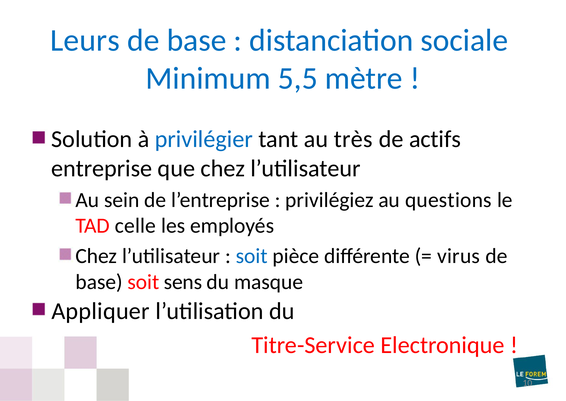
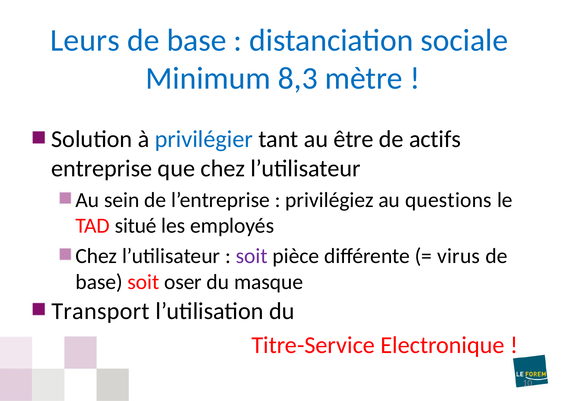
5,5: 5,5 -> 8,3
très: très -> être
celle: celle -> situé
soit at (252, 256) colour: blue -> purple
sens: sens -> oser
Appliquer: Appliquer -> Transport
